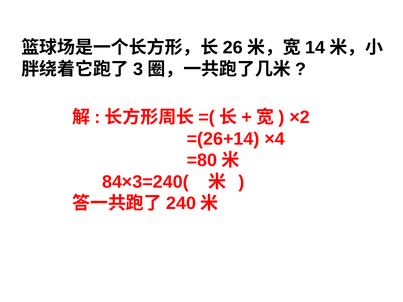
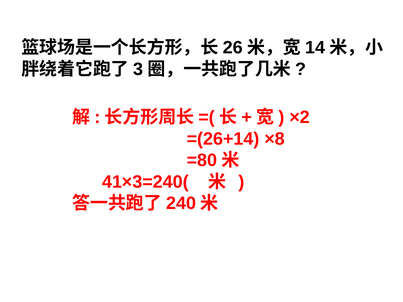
×4: ×4 -> ×8
84×3=240(: 84×3=240( -> 41×3=240(
